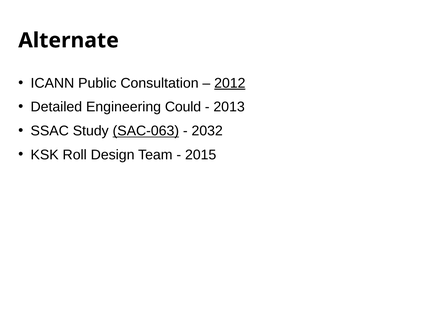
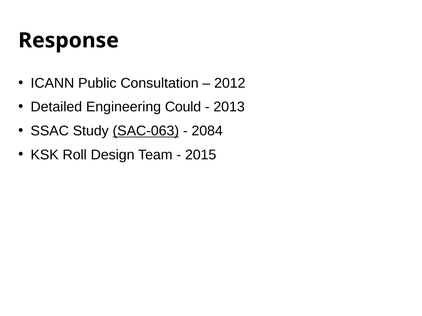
Alternate: Alternate -> Response
2012 underline: present -> none
2032: 2032 -> 2084
